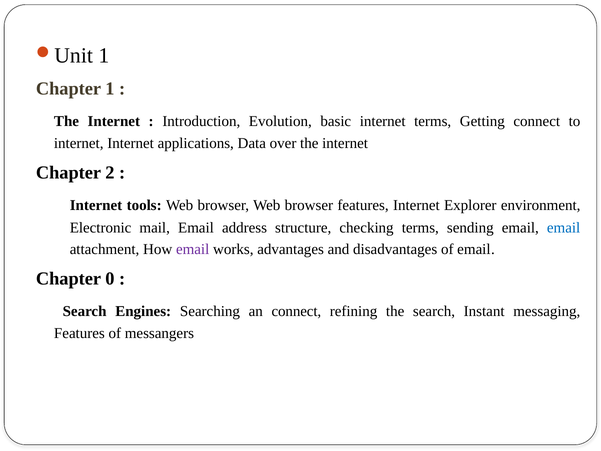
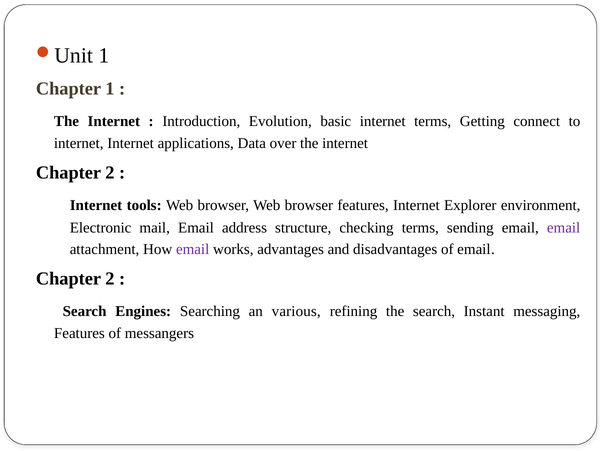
email at (564, 227) colour: blue -> purple
0 at (110, 279): 0 -> 2
an connect: connect -> various
